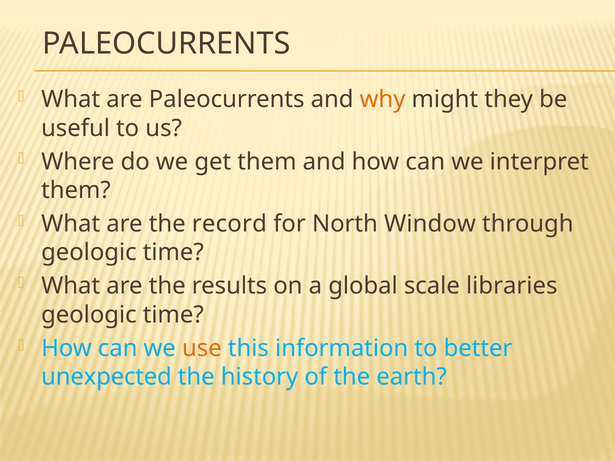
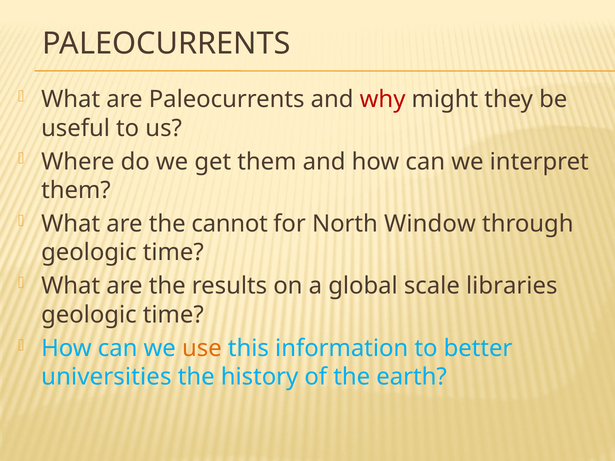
why colour: orange -> red
record: record -> cannot
unexpected: unexpected -> universities
